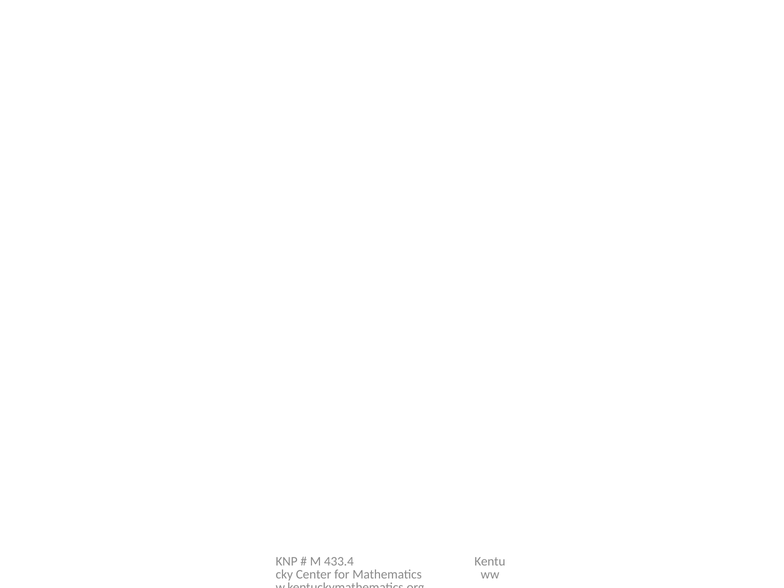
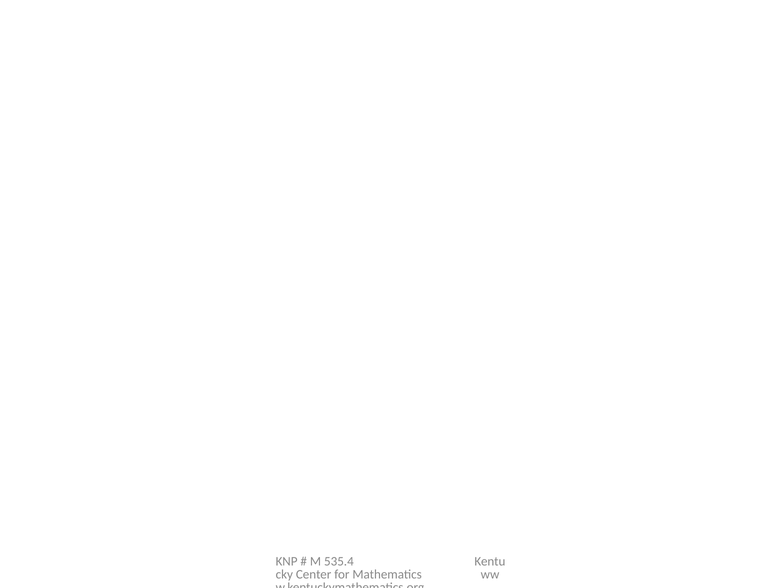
433.4: 433.4 -> 535.4
